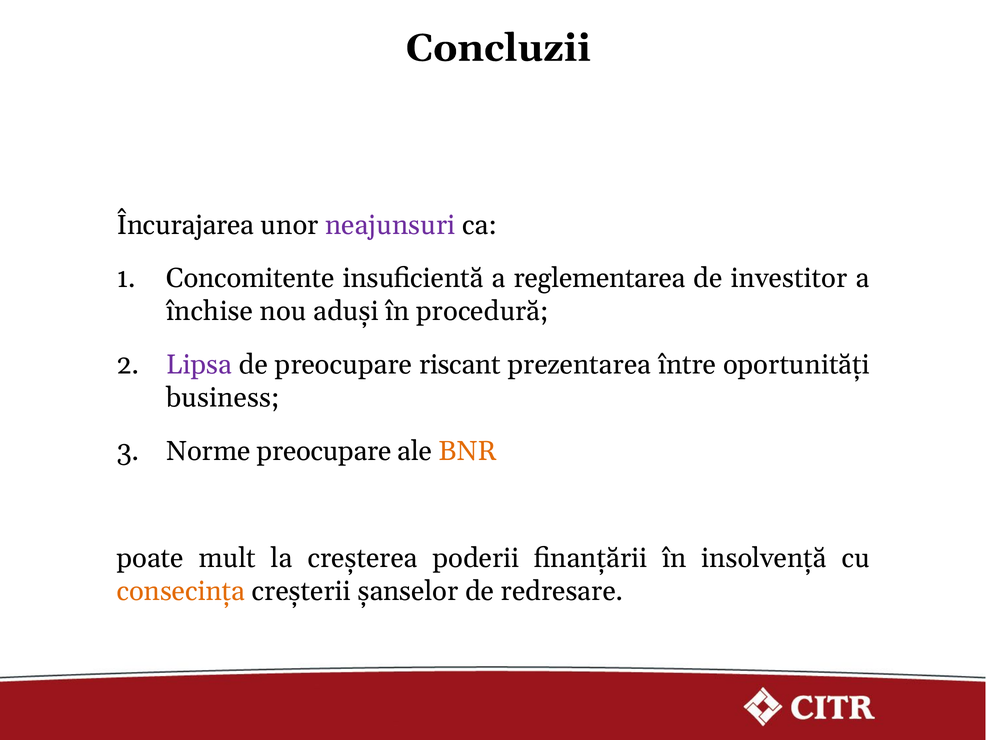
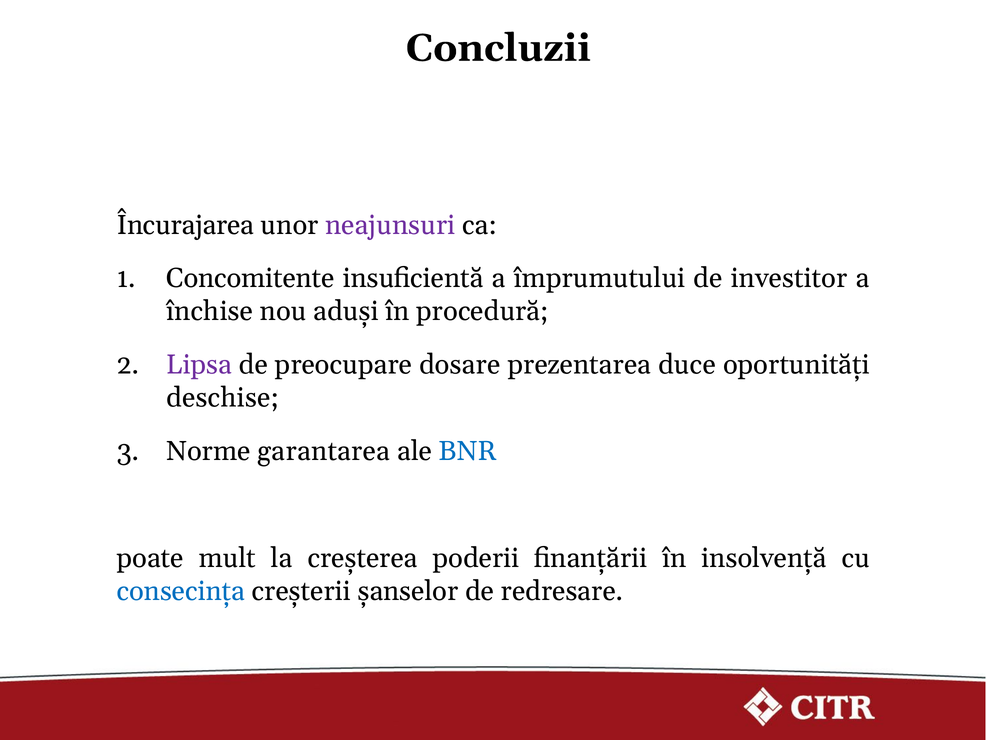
reglementarea: reglementarea -> împrumutului
riscant: riscant -> dosare
între: între -> duce
business: business -> deschise
Norme preocupare: preocupare -> garantarea
BNR colour: orange -> blue
consecința colour: orange -> blue
